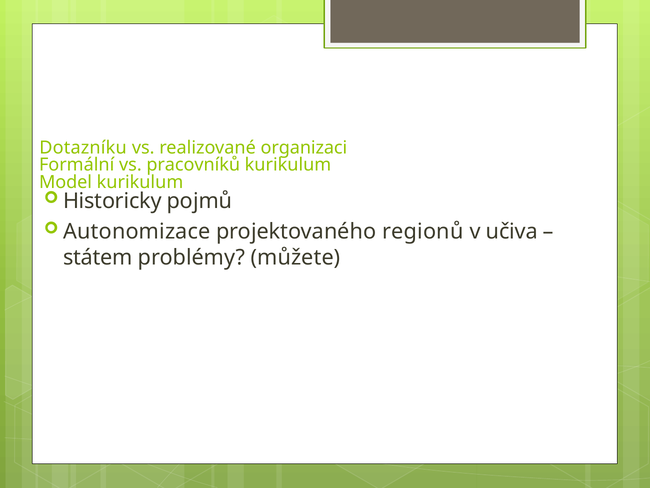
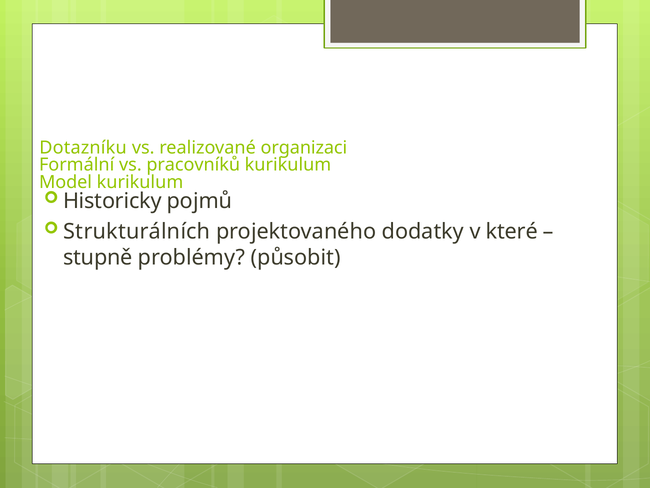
Autonomizace: Autonomizace -> Strukturálních
regionů: regionů -> dodatky
učiva: učiva -> které
státem: státem -> stupně
můžete: můžete -> působit
